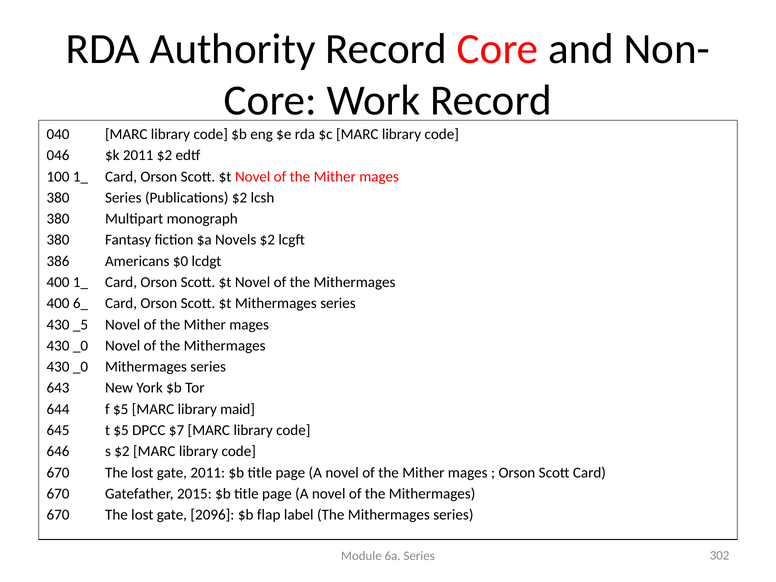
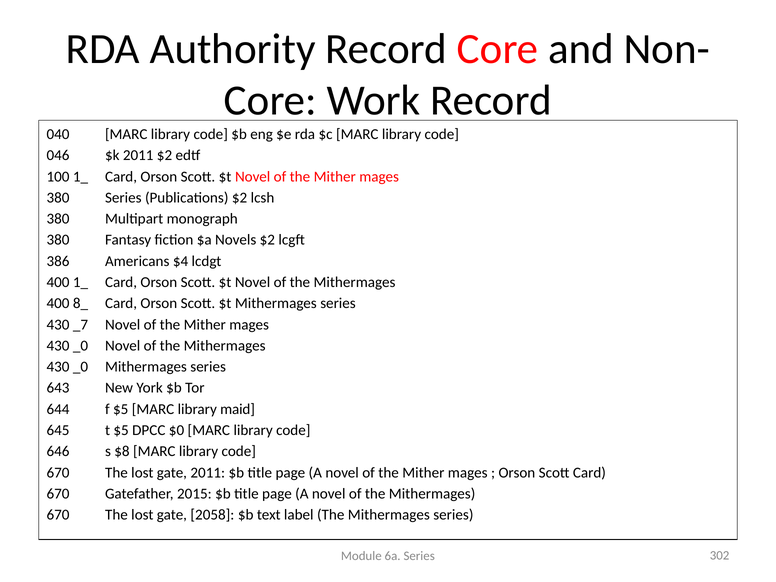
$0: $0 -> $4
6_: 6_ -> 8_
_5: _5 -> _7
$7: $7 -> $0
s $2: $2 -> $8
2096: 2096 -> 2058
flap: flap -> text
